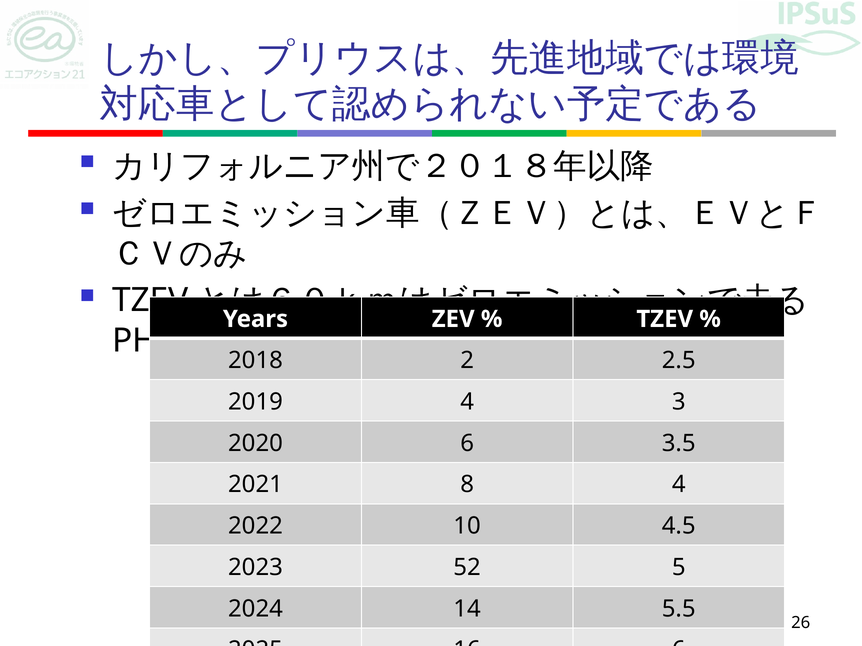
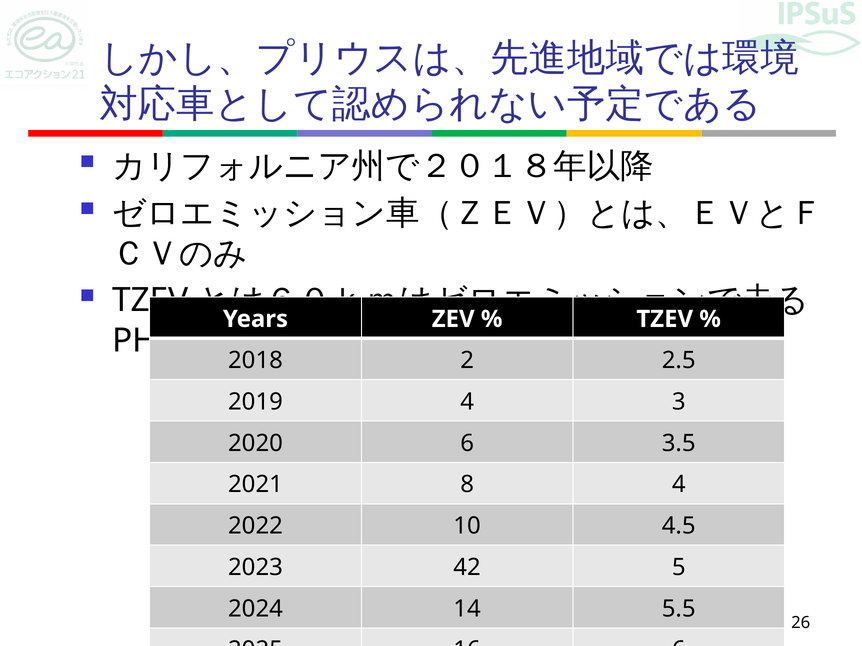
52: 52 -> 42
